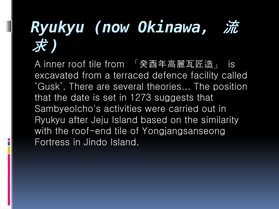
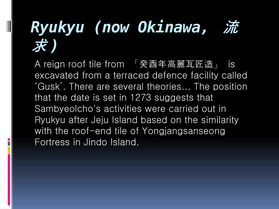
inner: inner -> reign
